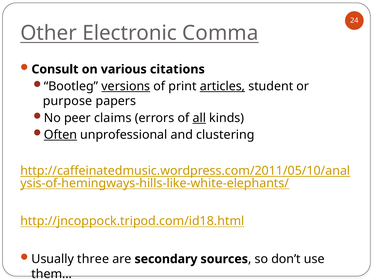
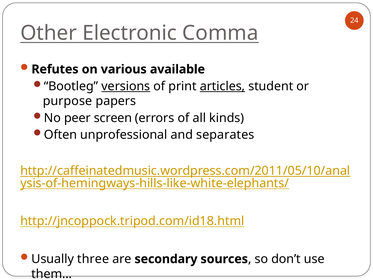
Consult: Consult -> Refutes
citations: citations -> available
claims: claims -> screen
all underline: present -> none
Often underline: present -> none
clustering: clustering -> separates
